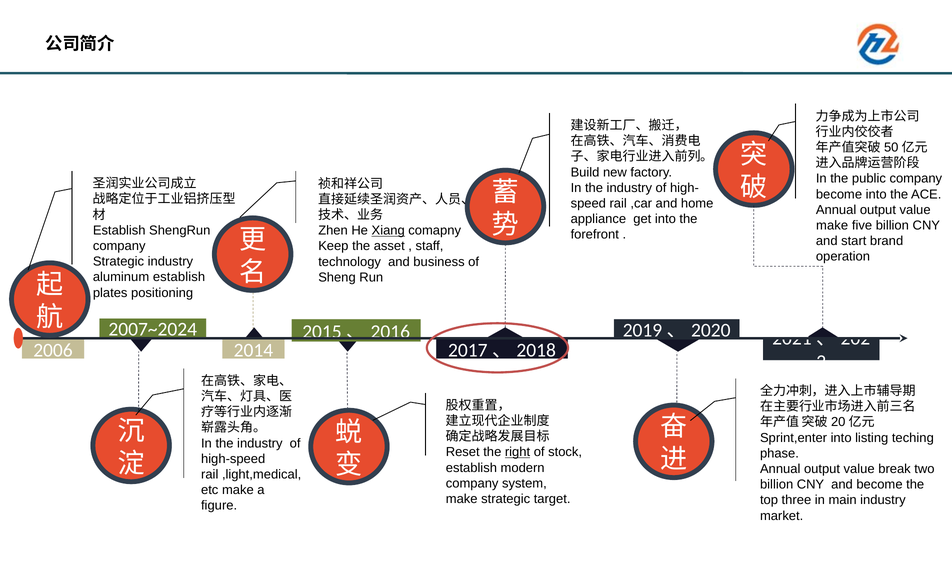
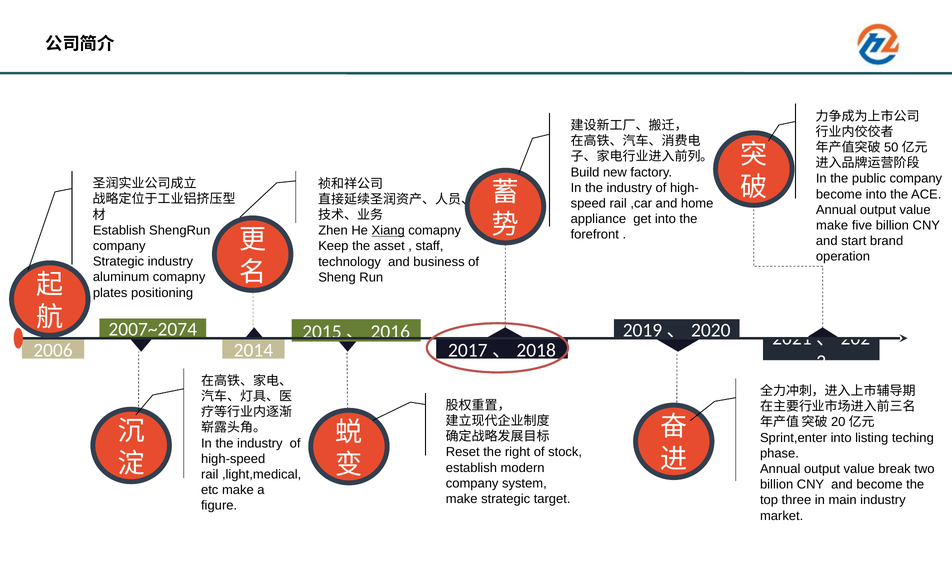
aluminum establish: establish -> comapny
2007~2024: 2007~2024 -> 2007~2074
right underline: present -> none
